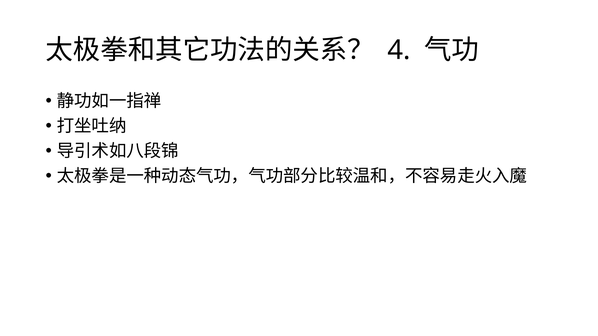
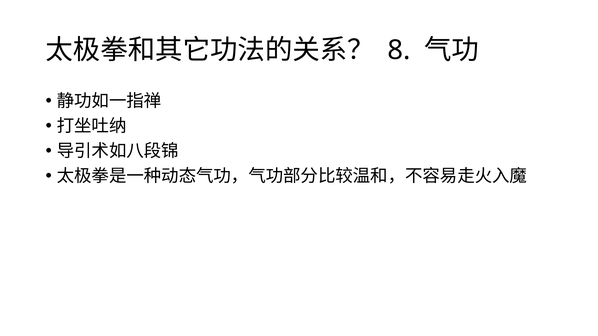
4: 4 -> 8
